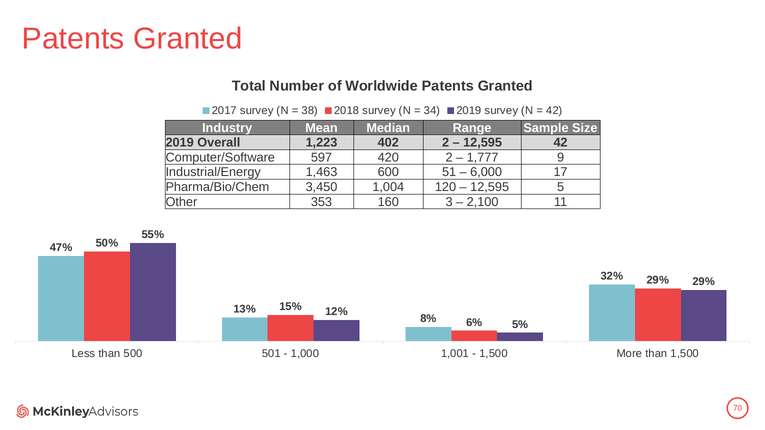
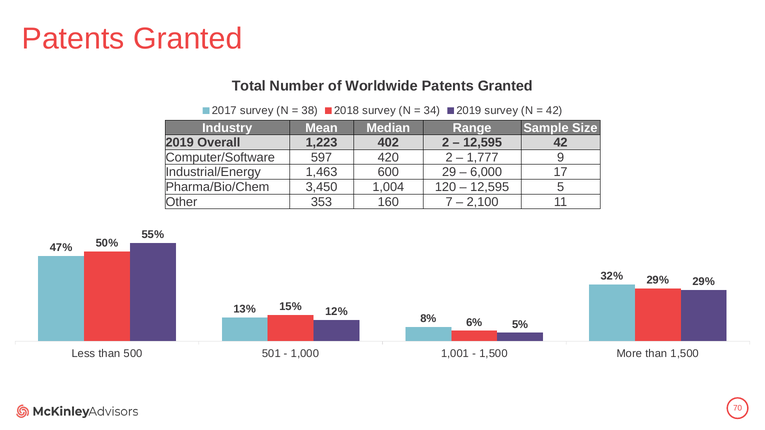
51: 51 -> 29
3: 3 -> 7
